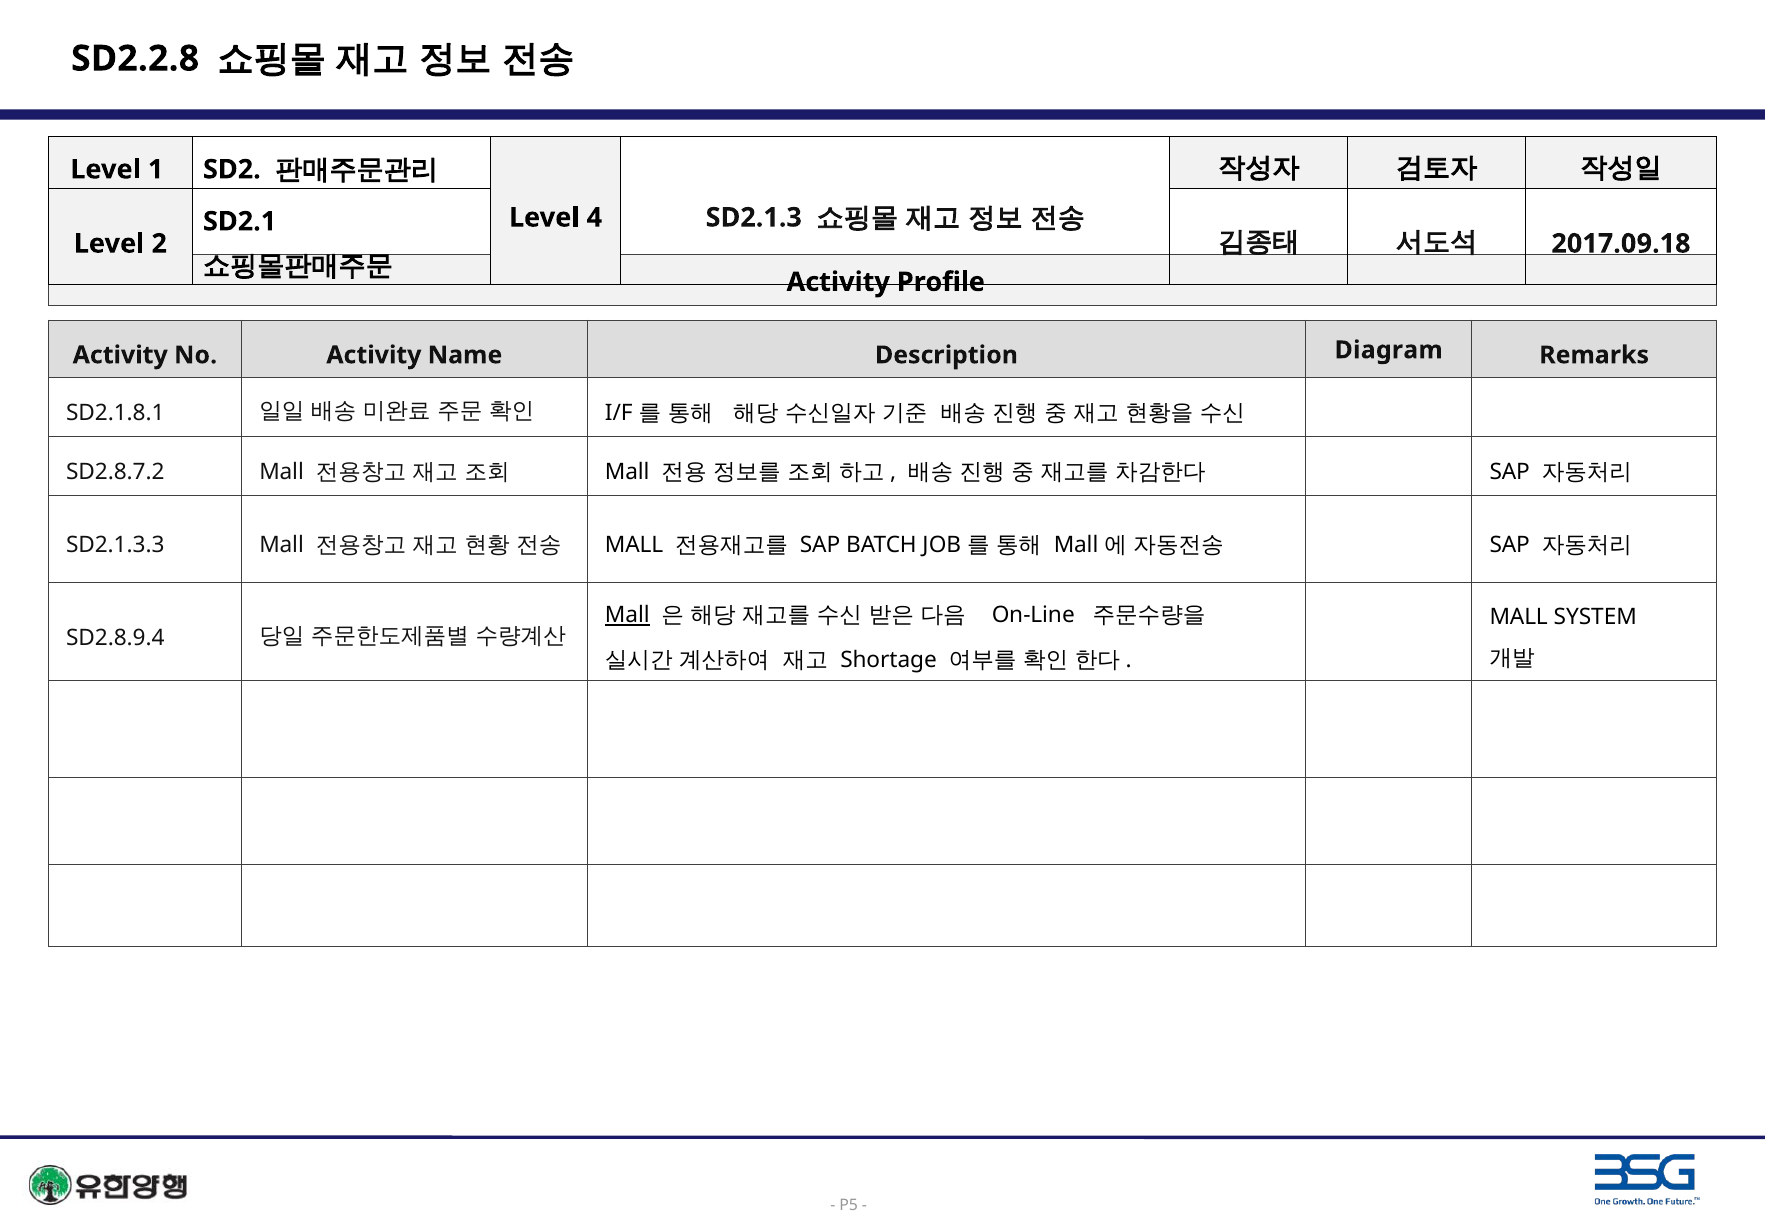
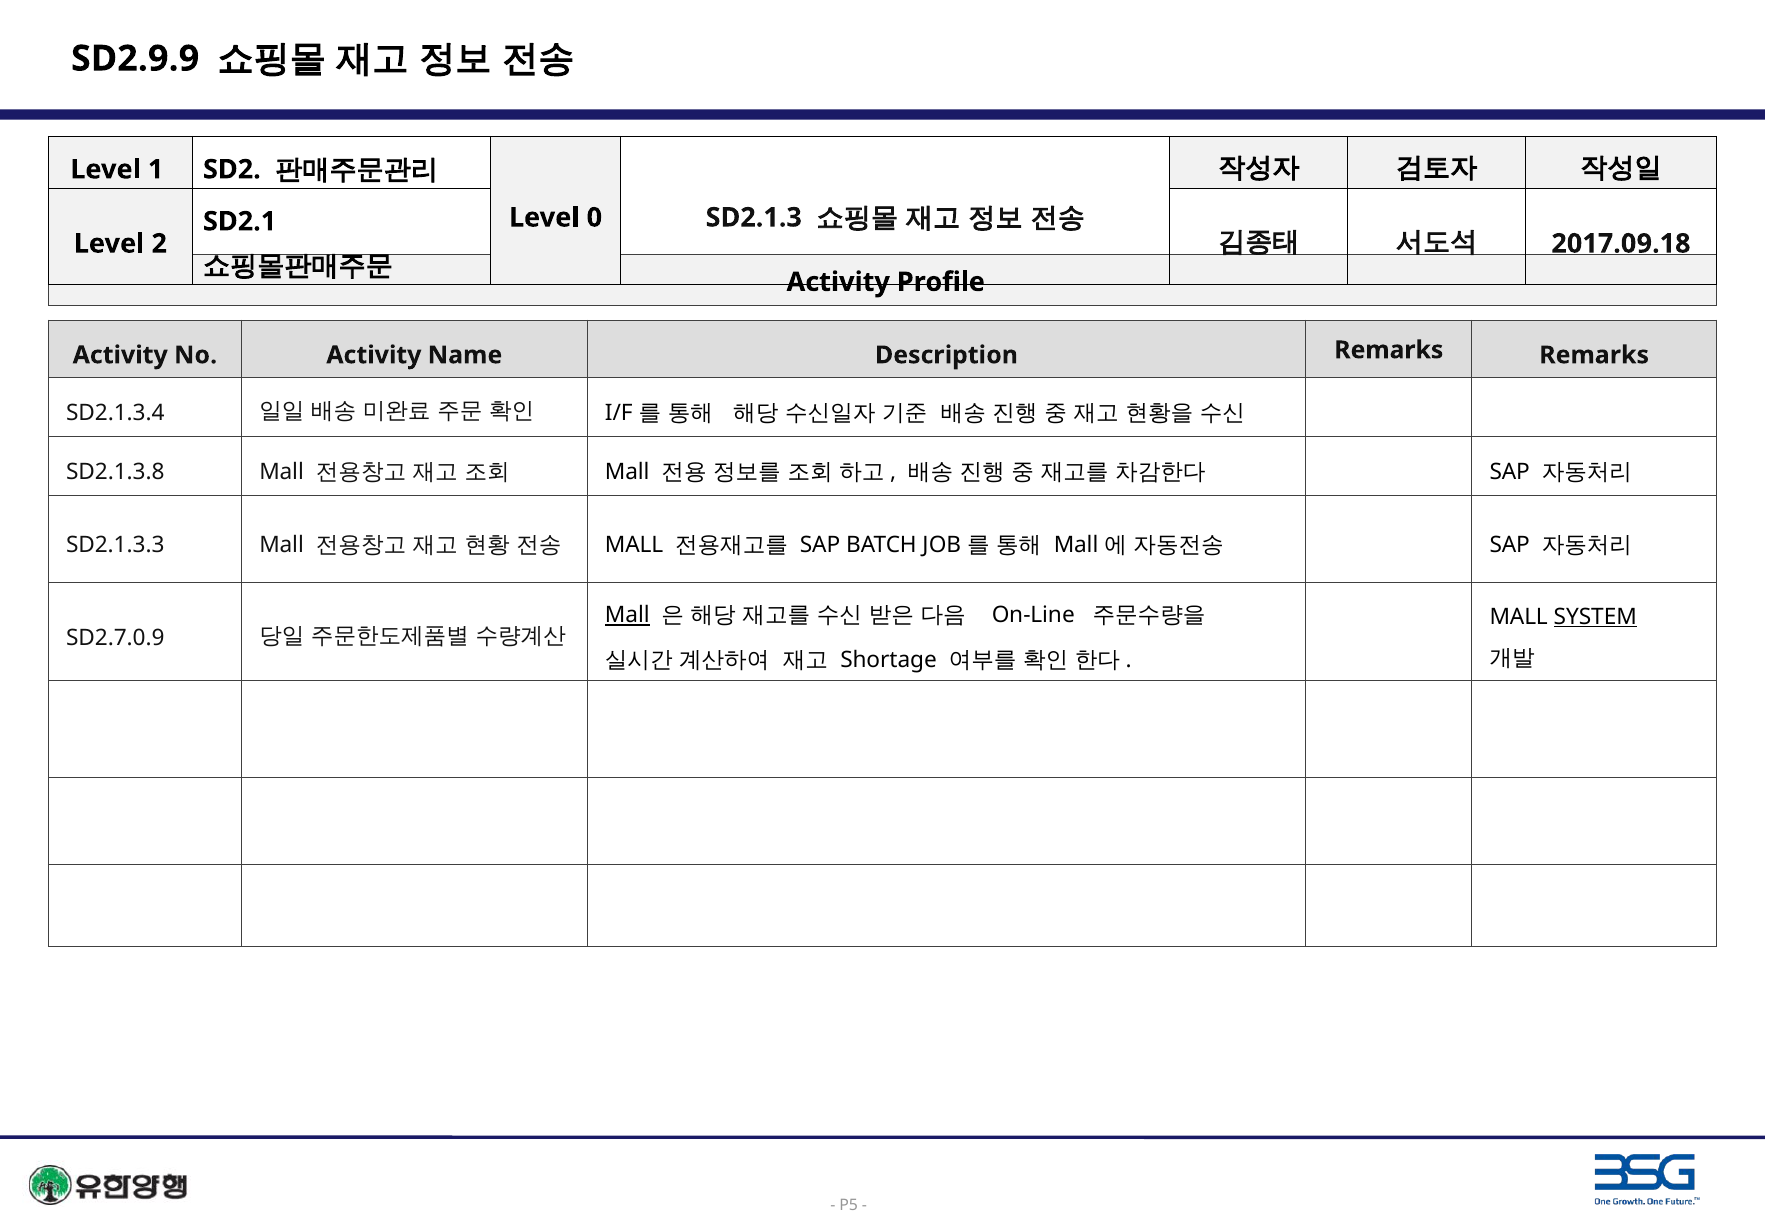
SD2.2.8: SD2.2.8 -> SD2.9.9
4: 4 -> 0
Description Diagram: Diagram -> Remarks
SD2.1.8.1: SD2.1.8.1 -> SD2.1.3.4
SD2.8.7.2: SD2.8.7.2 -> SD2.1.3.8
SYSTEM underline: none -> present
SD2.8.9.4: SD2.8.9.4 -> SD2.7.0.9
